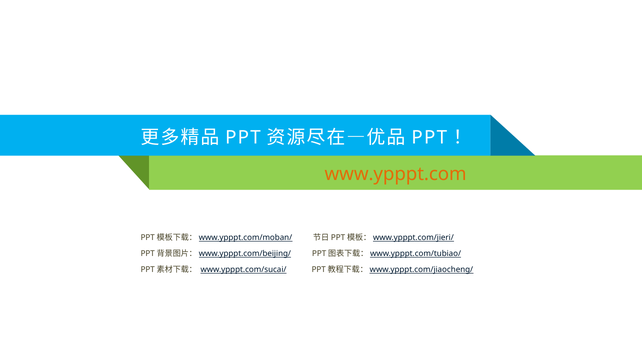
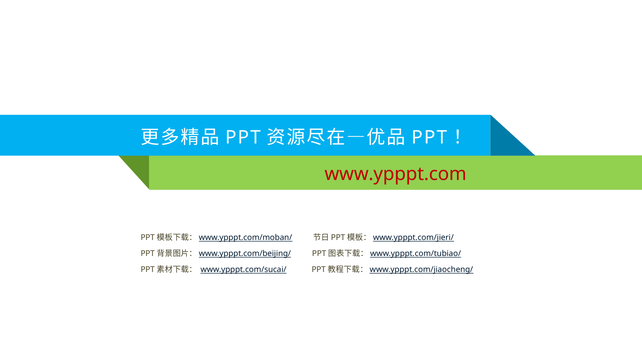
www.ypppt.com colour: orange -> red
